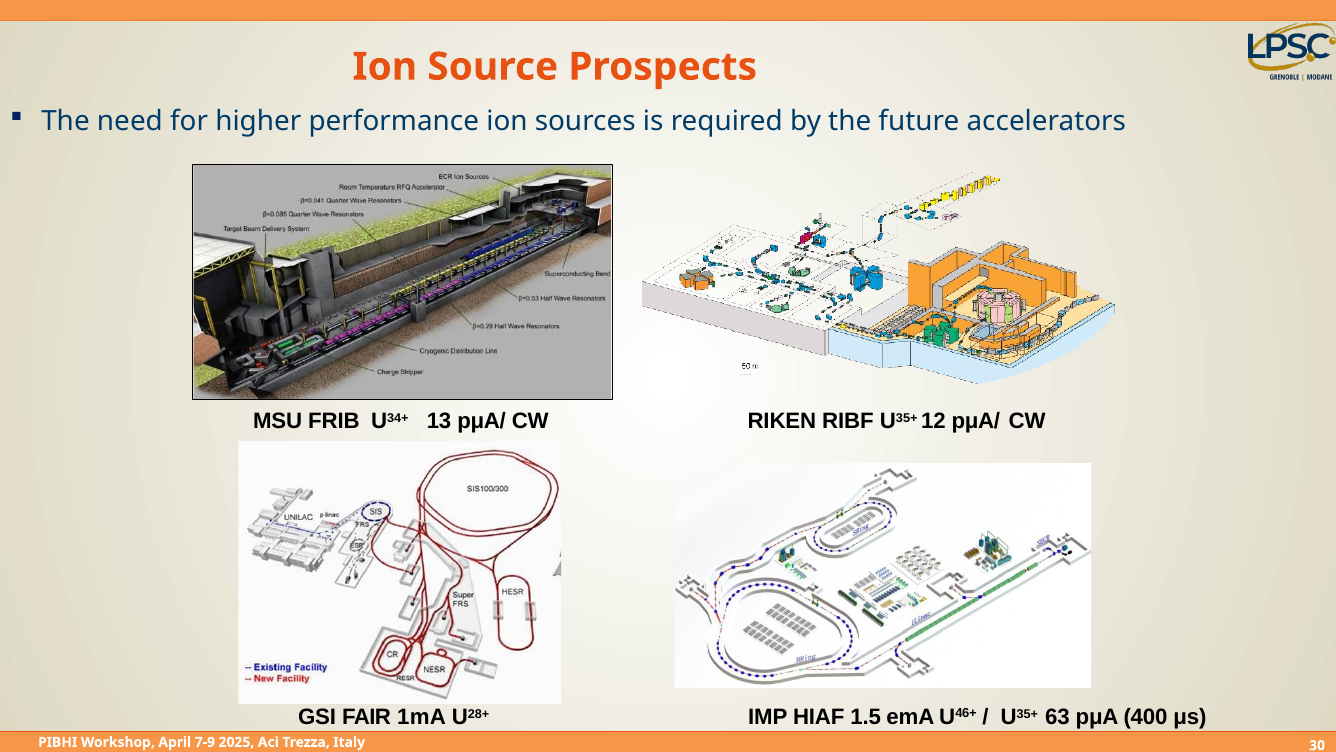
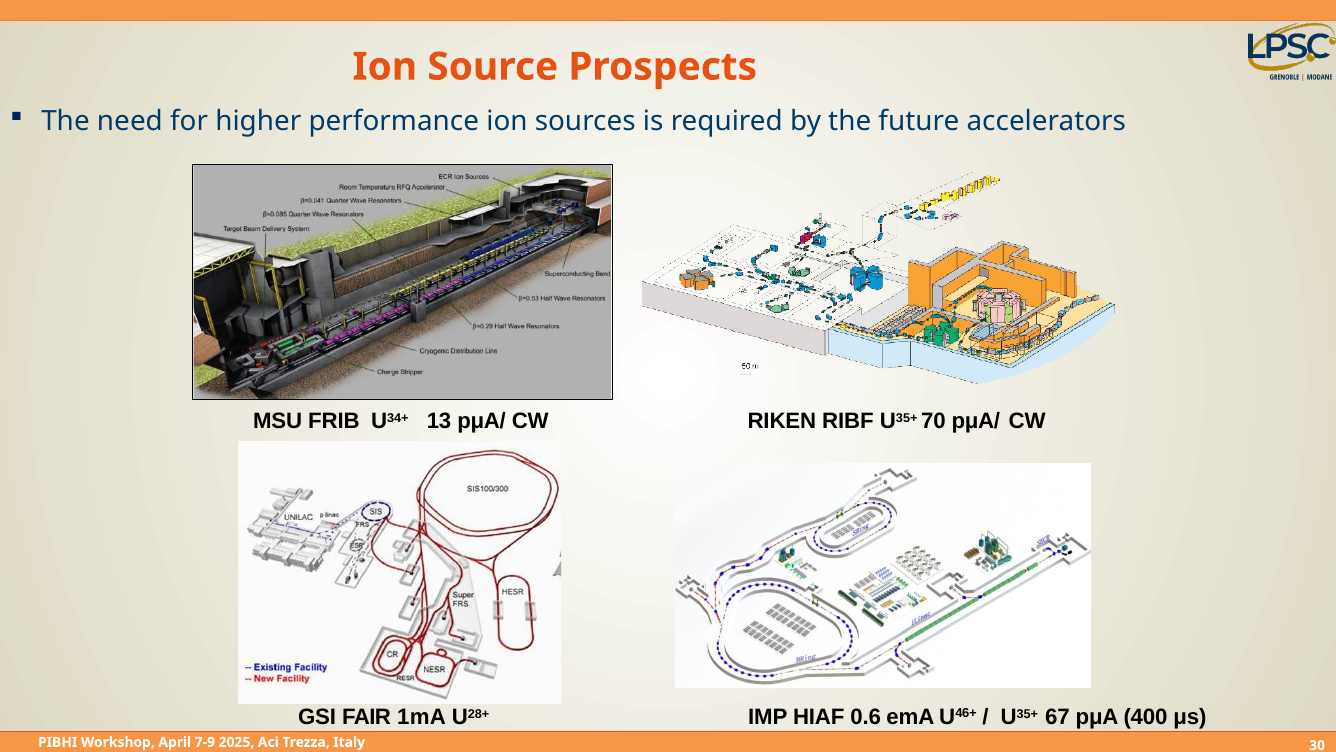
12: 12 -> 70
1.5: 1.5 -> 0.6
63: 63 -> 67
